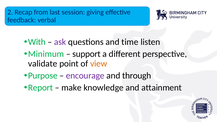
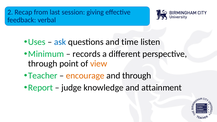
With: With -> Uses
ask colour: purple -> blue
support: support -> records
validate at (43, 64): validate -> through
Purpose: Purpose -> Teacher
encourage colour: purple -> orange
make: make -> judge
